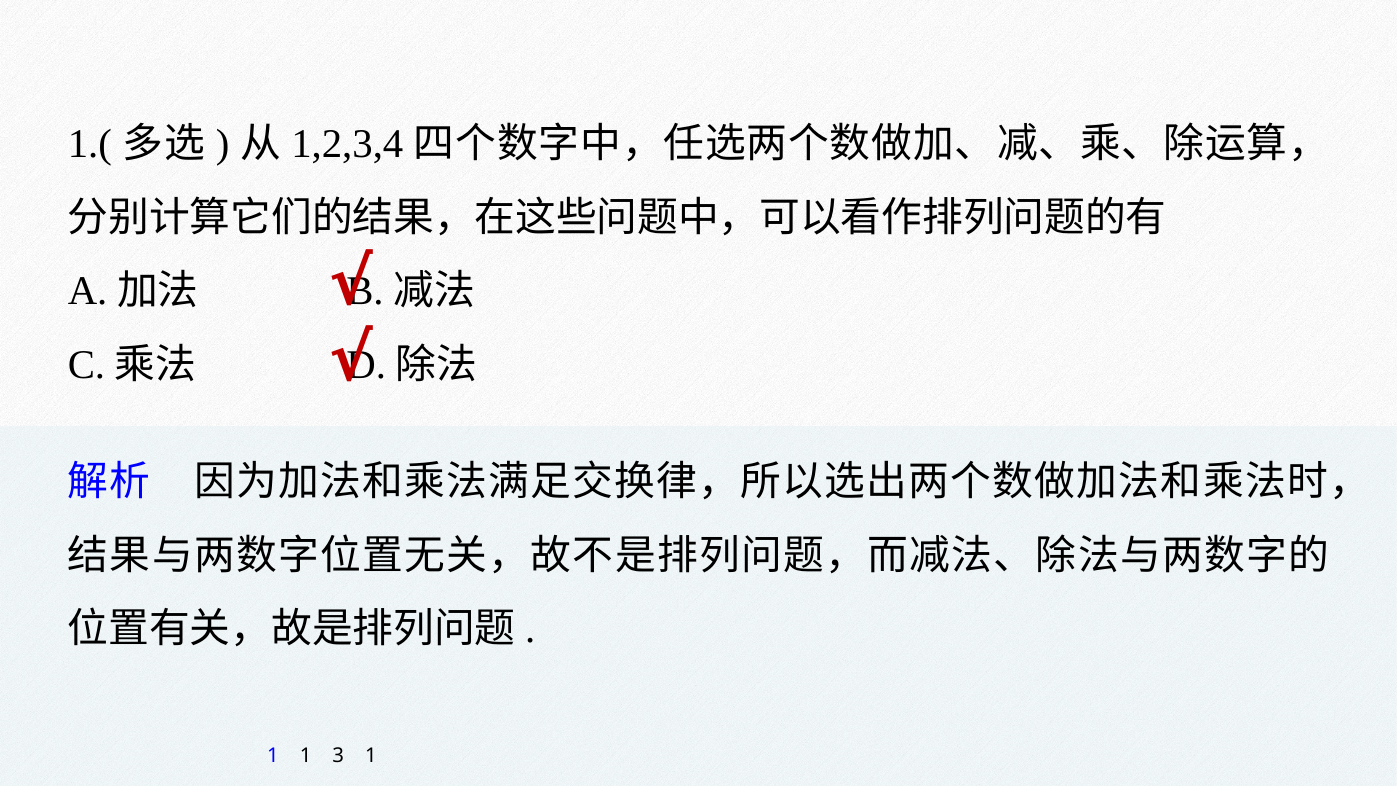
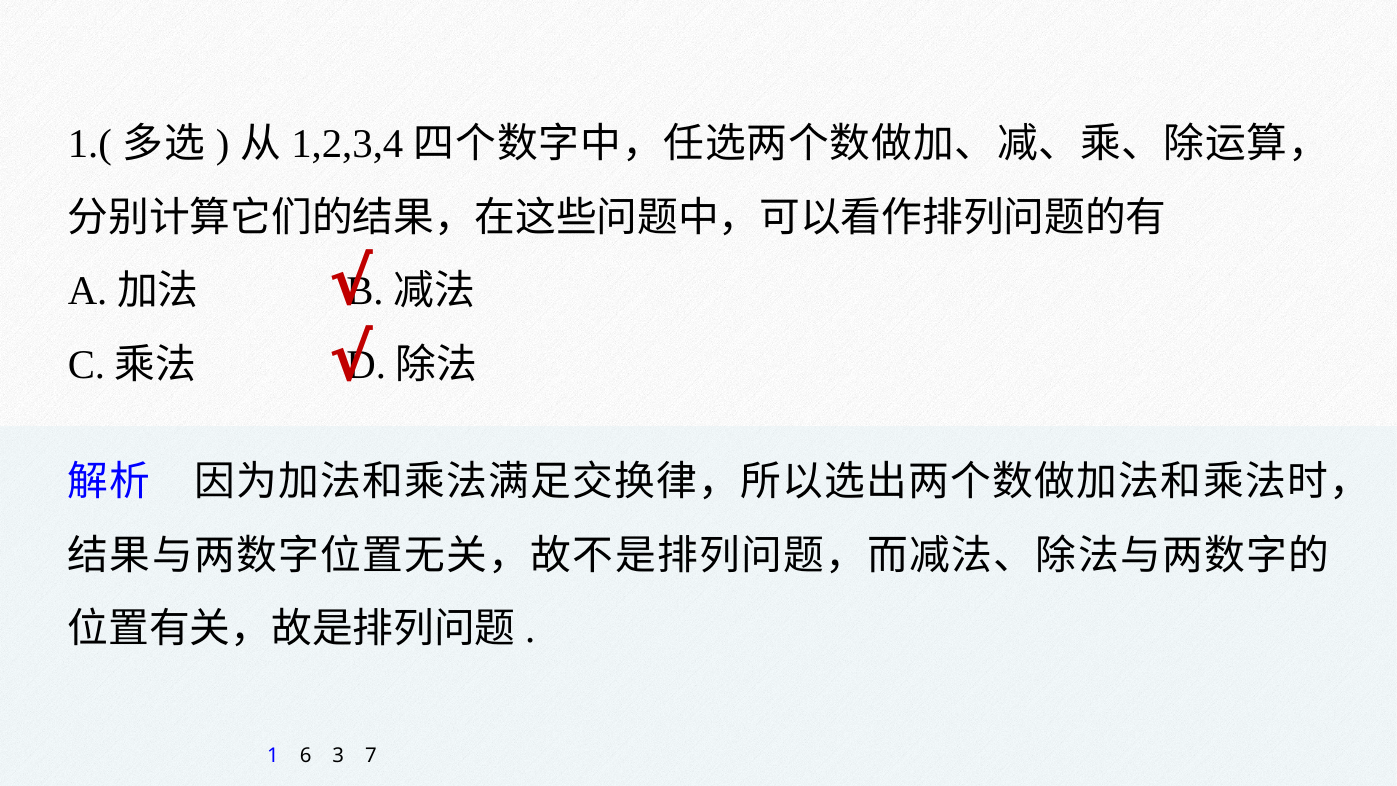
1 1: 1 -> 6
3 1: 1 -> 7
